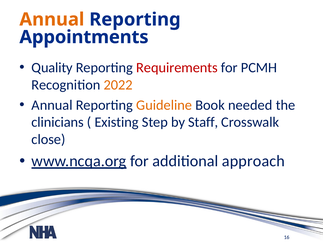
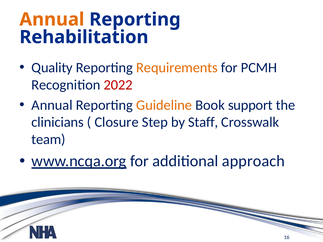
Appointments: Appointments -> Rehabilitation
Requirements colour: red -> orange
2022 colour: orange -> red
needed: needed -> support
Existing: Existing -> Closure
close: close -> team
